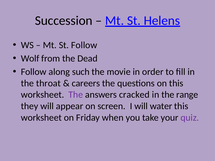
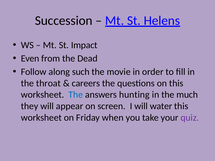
St Follow: Follow -> Impact
Wolf: Wolf -> Even
The at (76, 95) colour: purple -> blue
cracked: cracked -> hunting
range: range -> much
